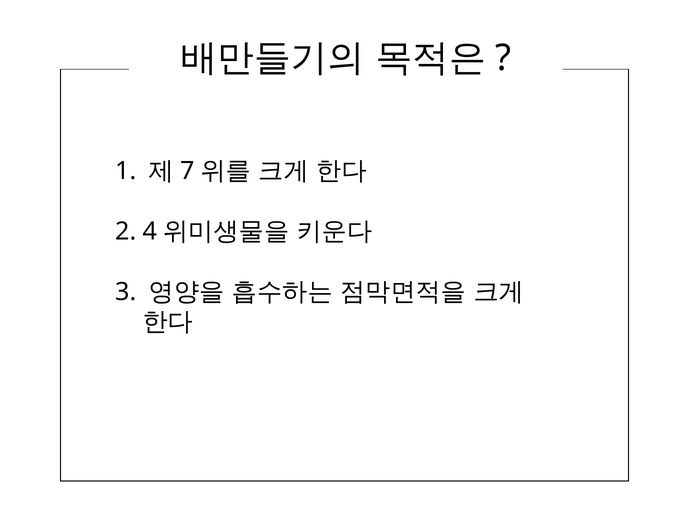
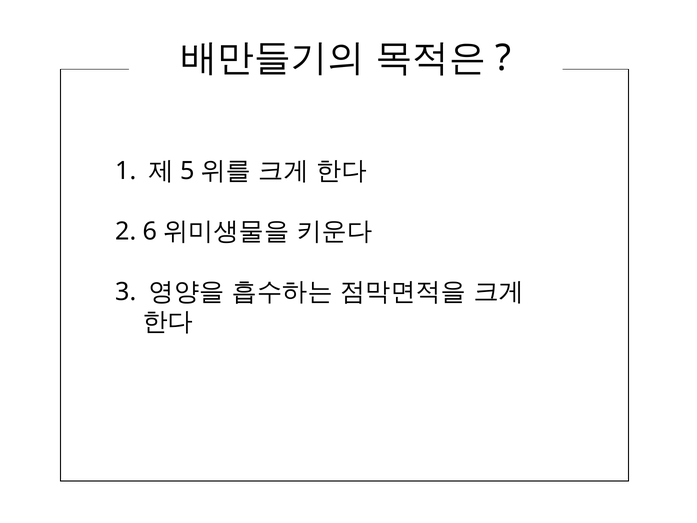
7: 7 -> 5
4: 4 -> 6
